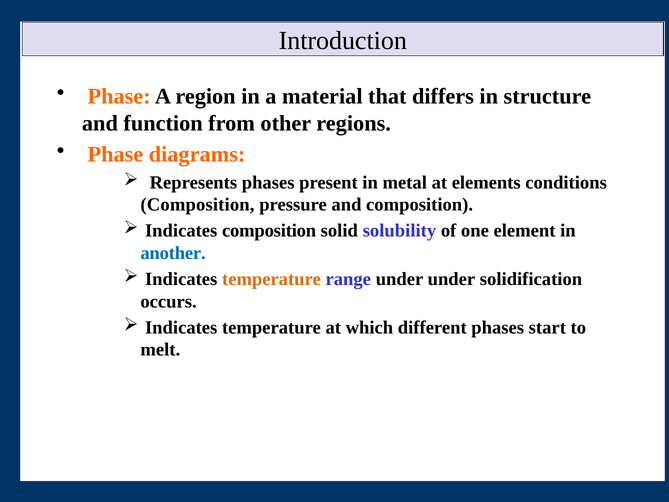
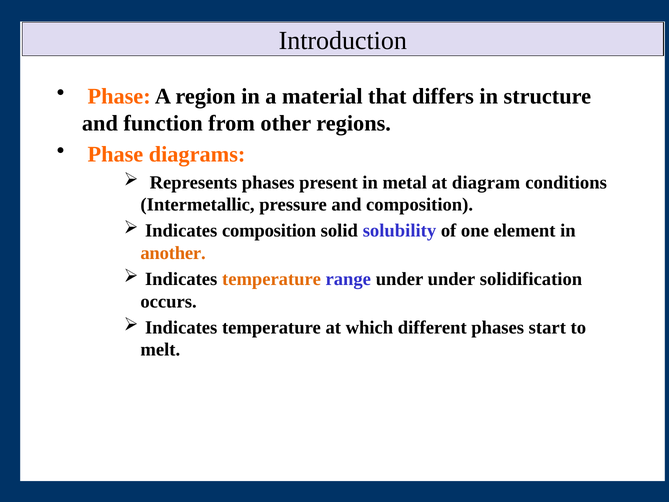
elements: elements -> diagram
Composition at (197, 205): Composition -> Intermetallic
another colour: blue -> orange
